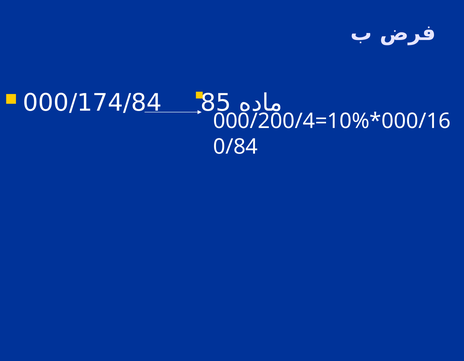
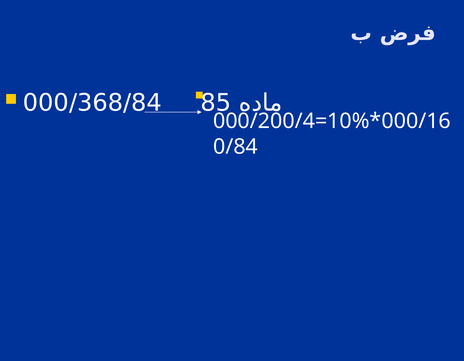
000/174/84: 000/174/84 -> 000/368/84
